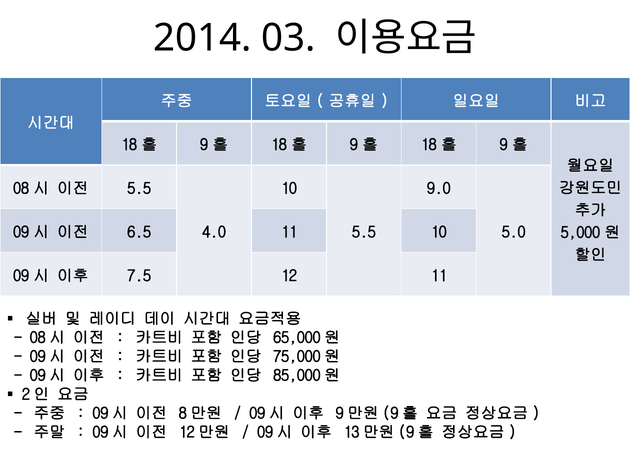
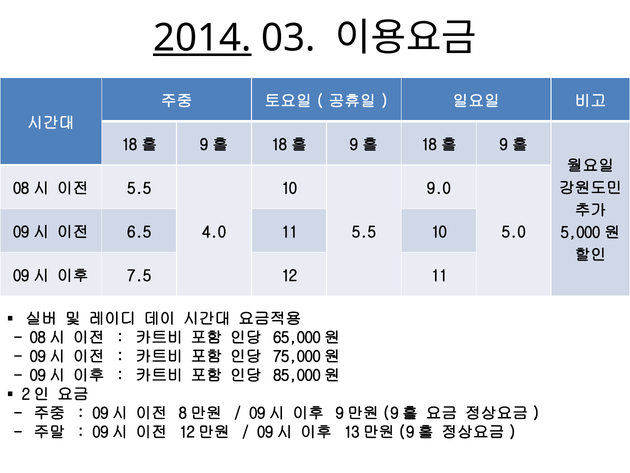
2014 underline: none -> present
